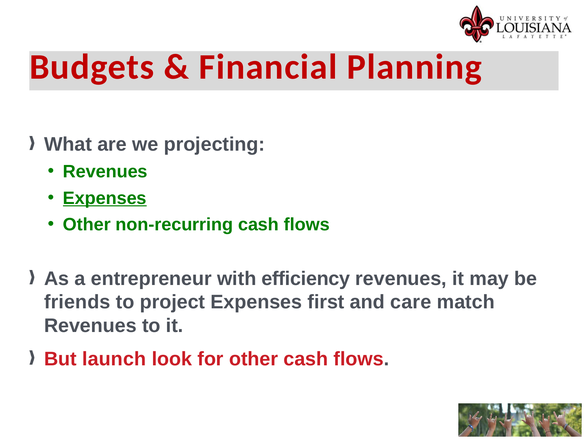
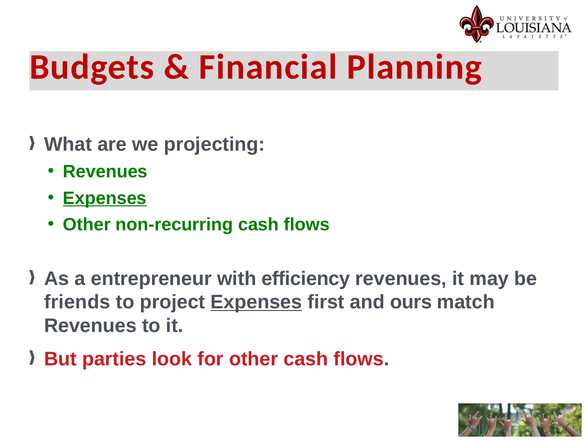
Expenses at (256, 302) underline: none -> present
care: care -> ours
launch: launch -> parties
